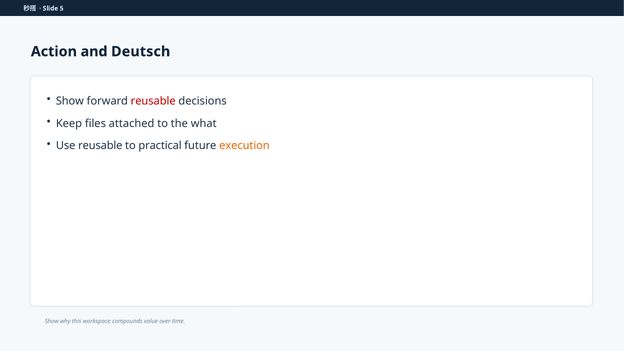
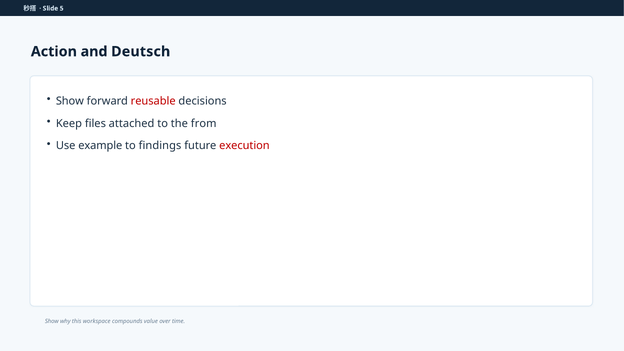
what: what -> from
Use reusable: reusable -> example
practical: practical -> findings
execution colour: orange -> red
